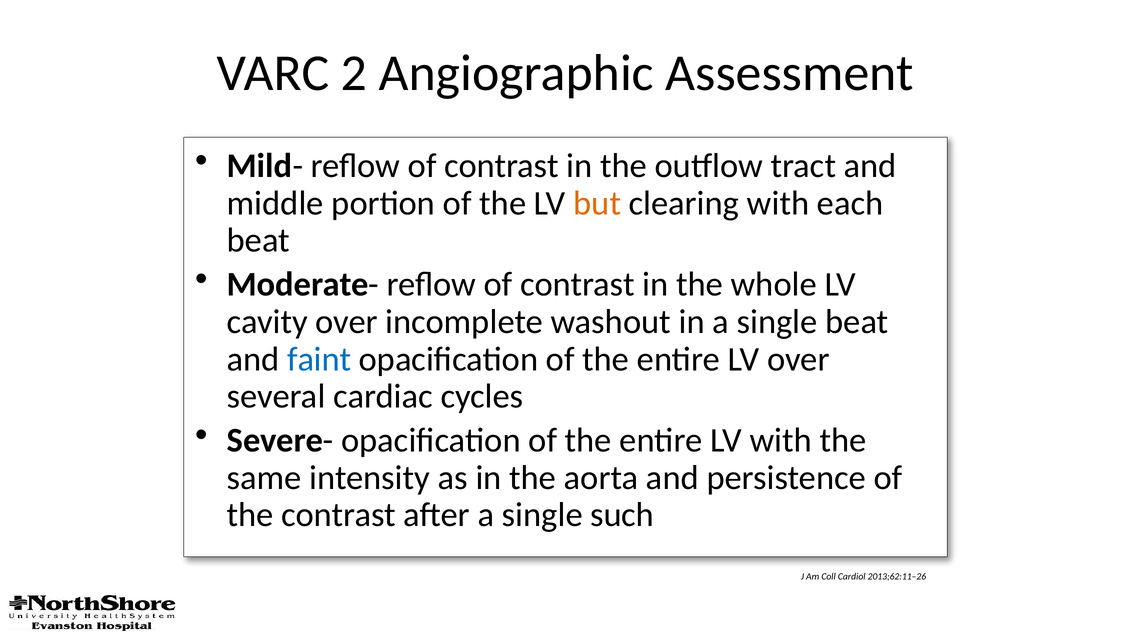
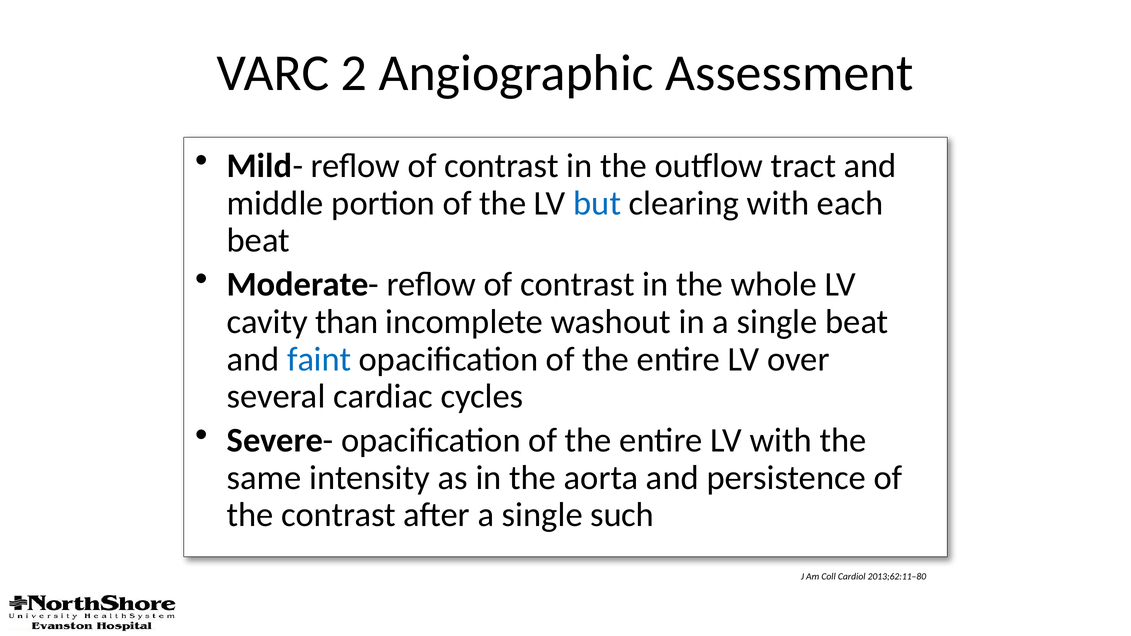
but colour: orange -> blue
cavity over: over -> than
2013;62:11–26: 2013;62:11–26 -> 2013;62:11–80
